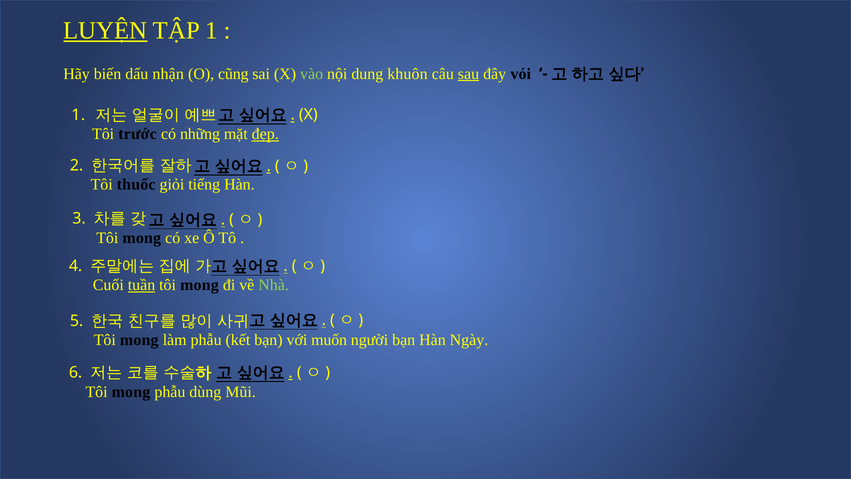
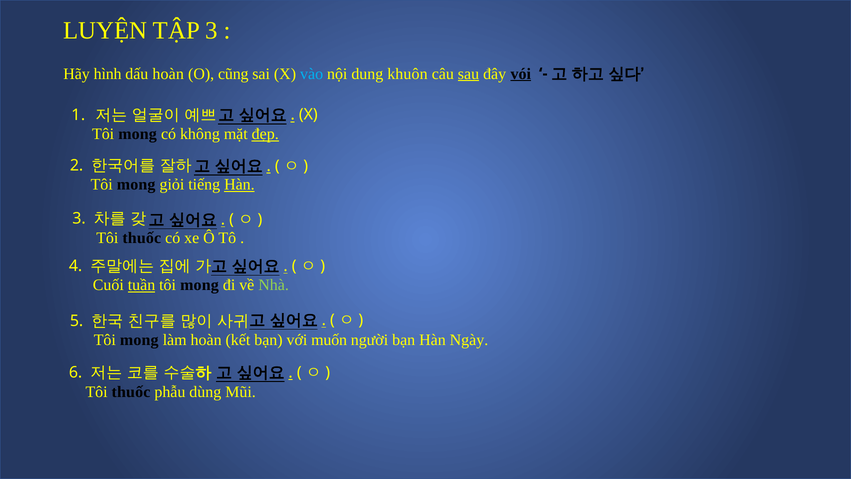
LUYỆN underline: present -> none
TẬP 1: 1 -> 3
biến: biến -> hình
dấu nhận: nhận -> hoàn
vào colour: light green -> light blue
vói underline: none -> present
trước at (138, 134): trước -> mong
những: những -> không
thuốc at (136, 184): thuốc -> mong
Hàn at (239, 184) underline: none -> present
mong at (142, 238): mong -> thuốc
làm phẫu: phẫu -> hoàn
mong at (131, 392): mong -> thuốc
